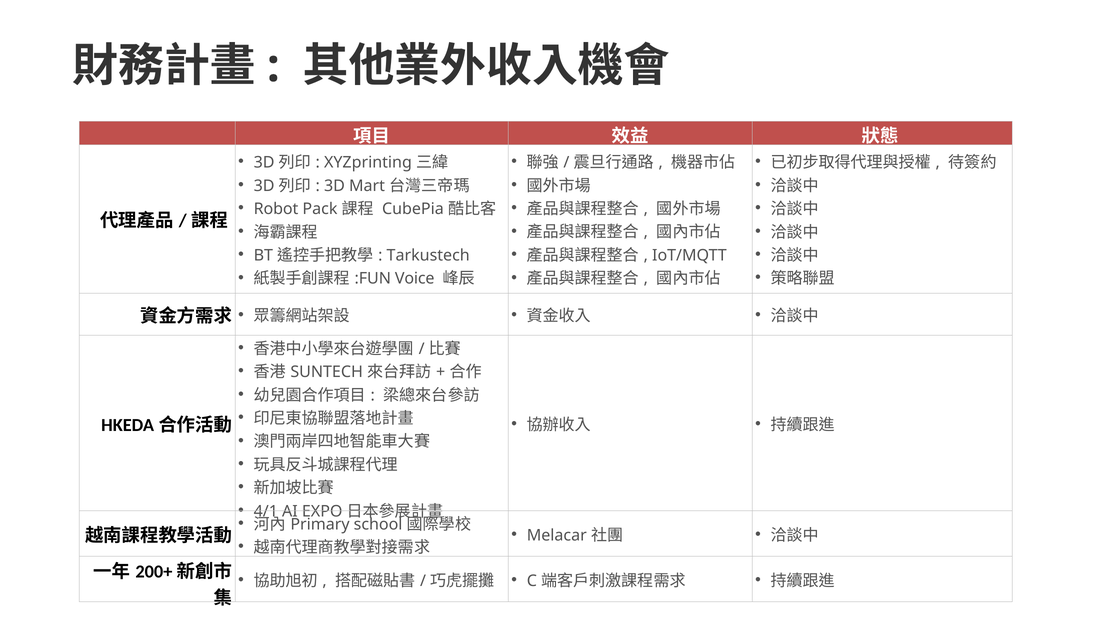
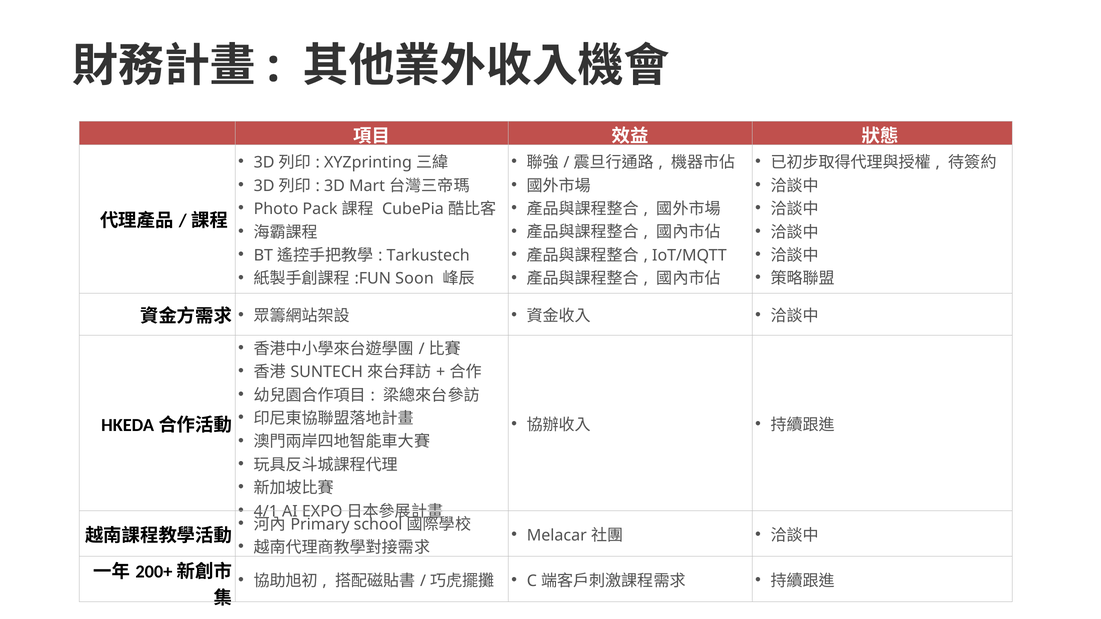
Robot: Robot -> Photo
Voice: Voice -> Soon
